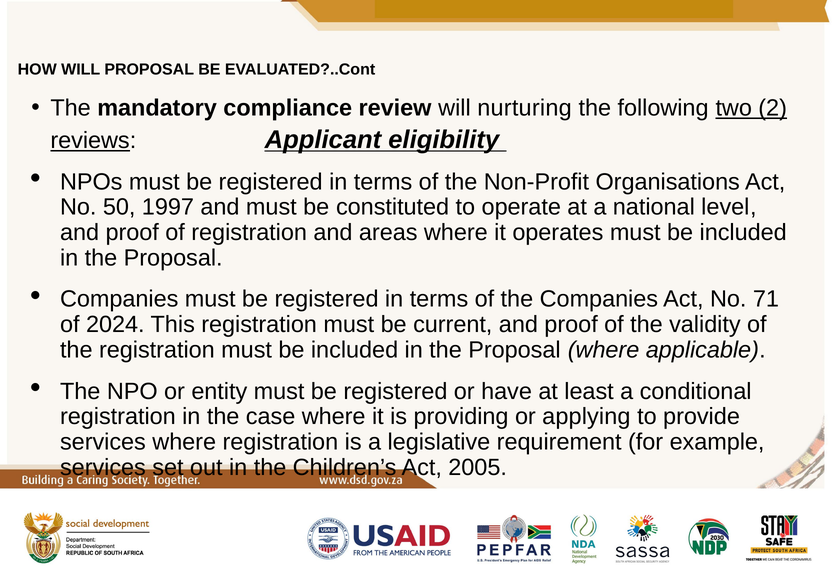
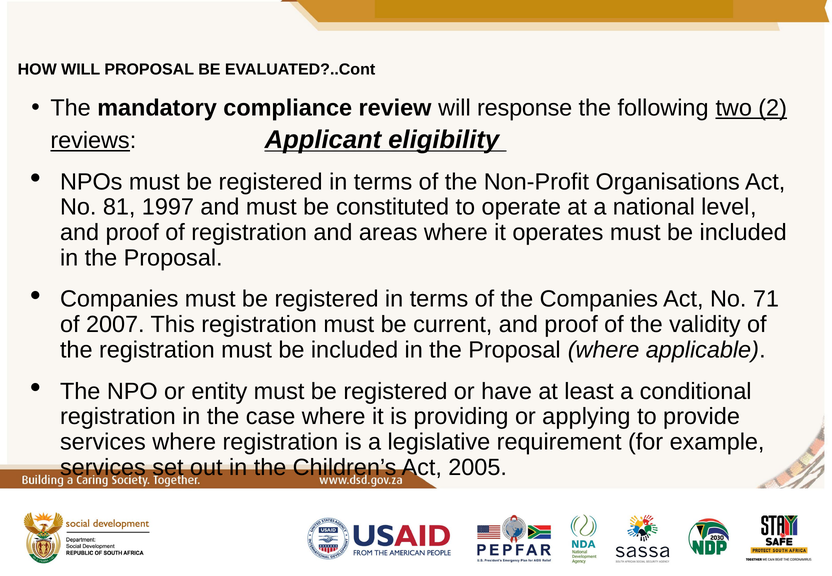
nurturing: nurturing -> response
50: 50 -> 81
2024: 2024 -> 2007
